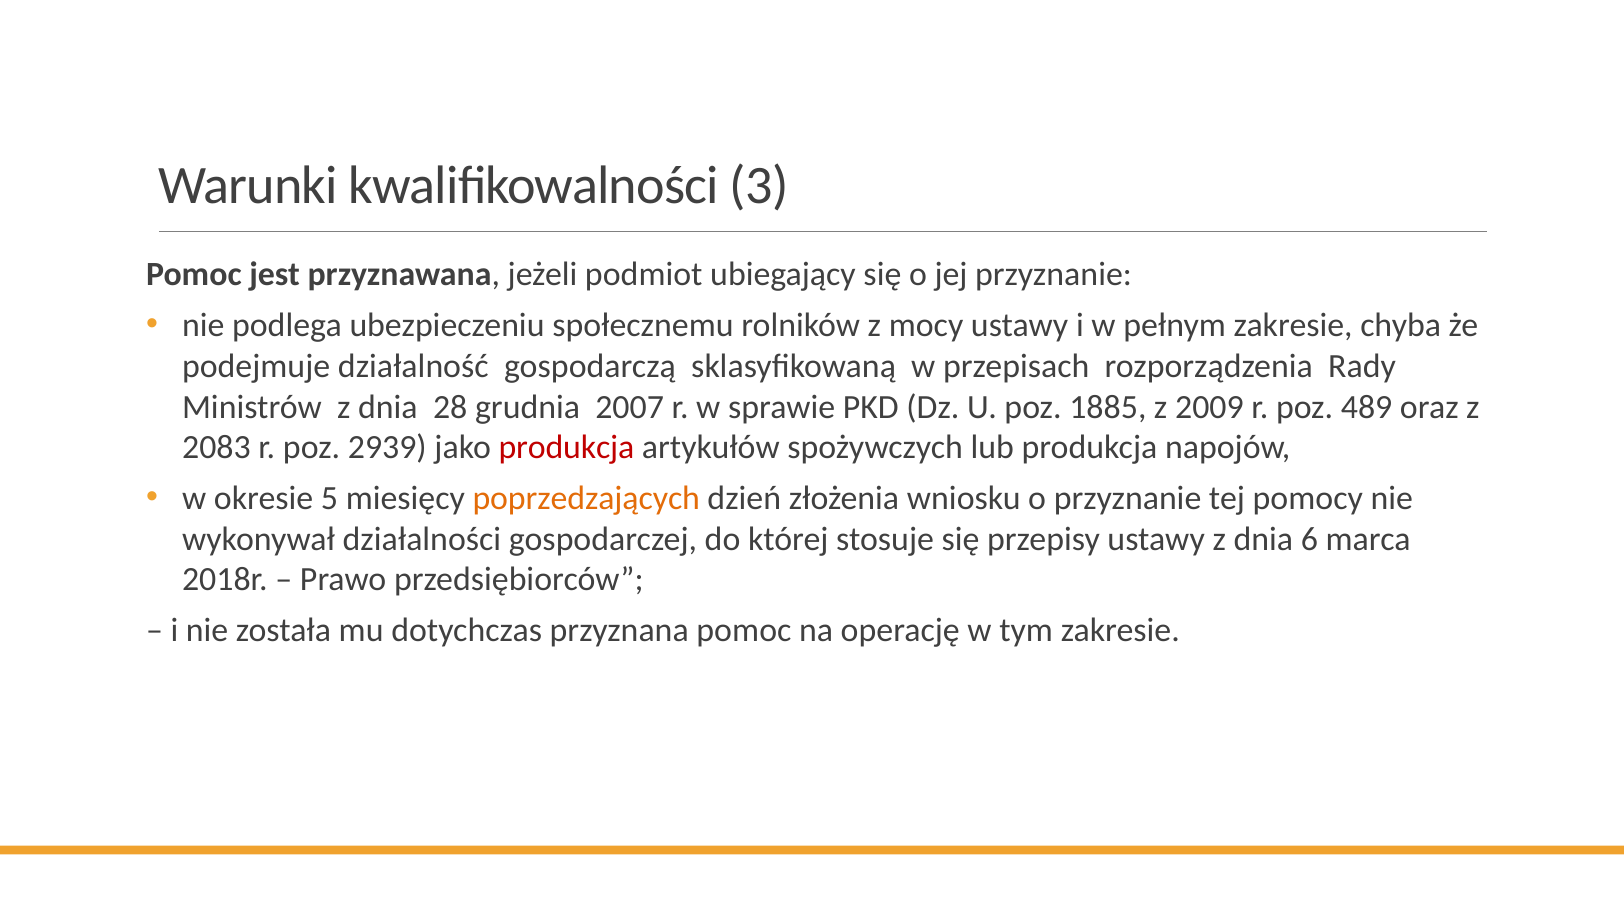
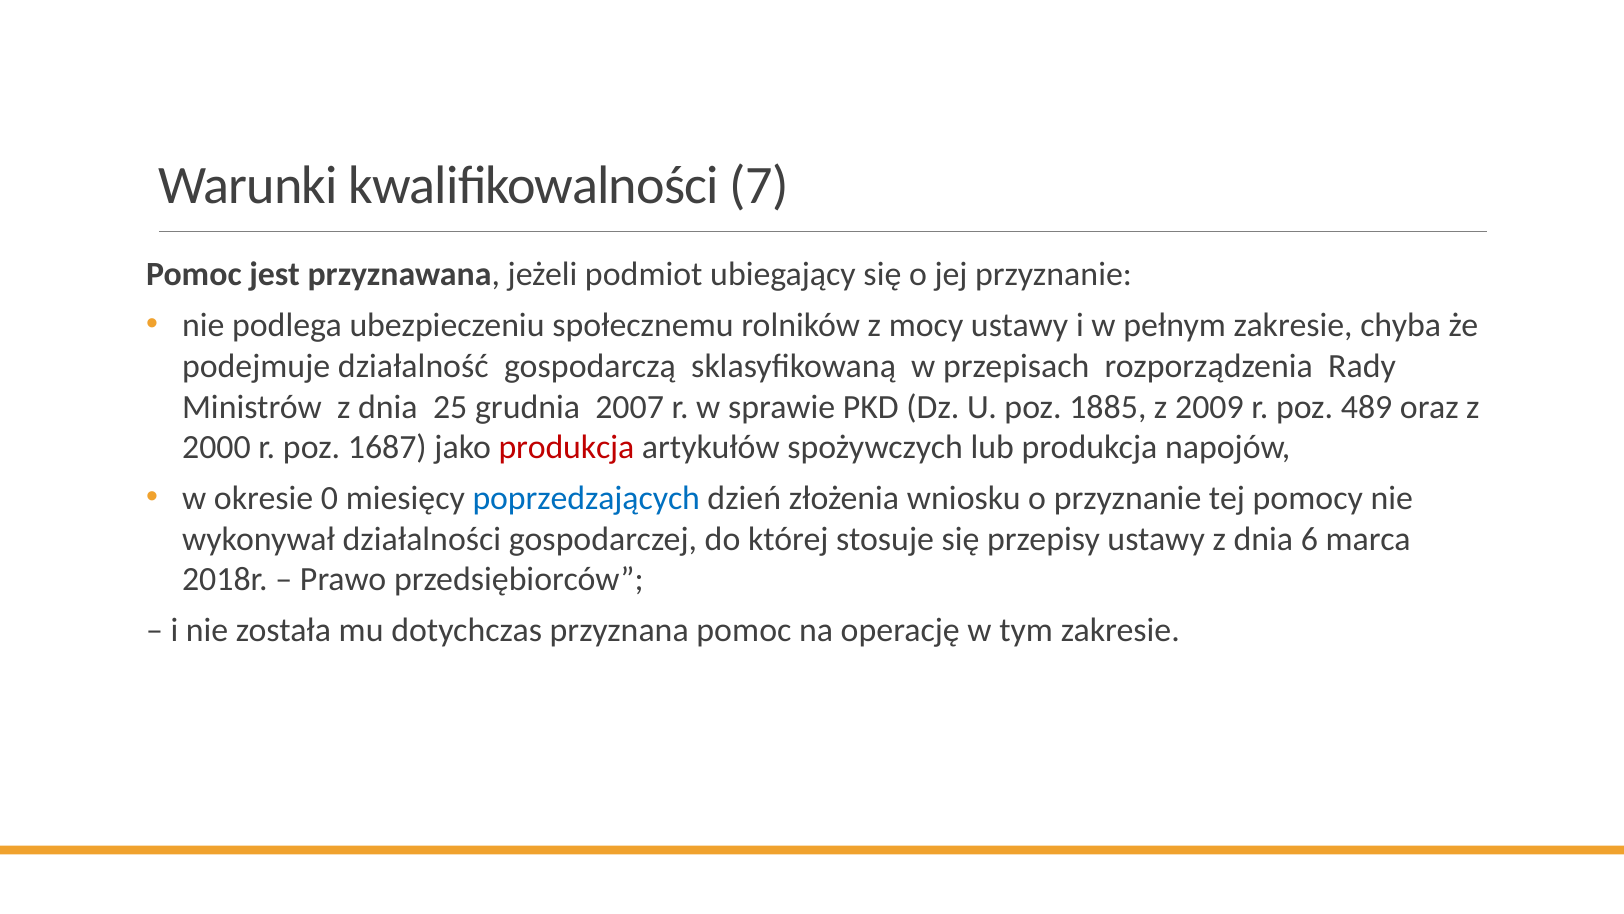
3: 3 -> 7
28: 28 -> 25
2083: 2083 -> 2000
2939: 2939 -> 1687
5: 5 -> 0
poprzedzających colour: orange -> blue
